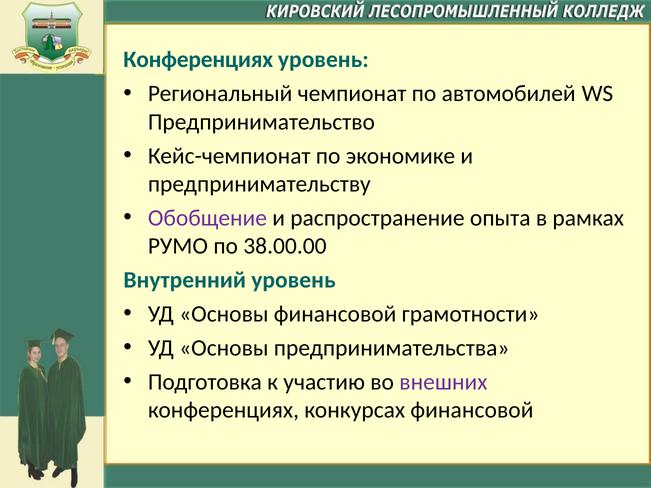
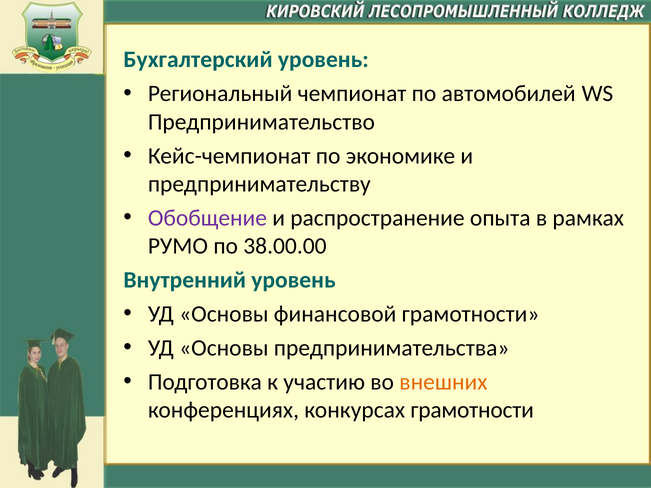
Конференциях at (198, 60): Конференциях -> Бухгалтерский
внешних colour: purple -> orange
конкурсах финансовой: финансовой -> грамотности
